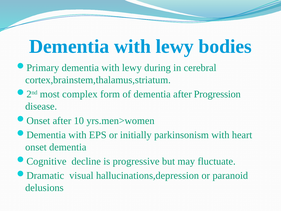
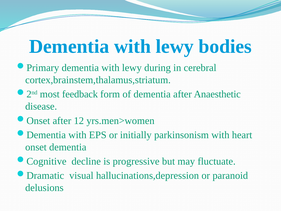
complex: complex -> feedback
Progression: Progression -> Anaesthetic
10: 10 -> 12
